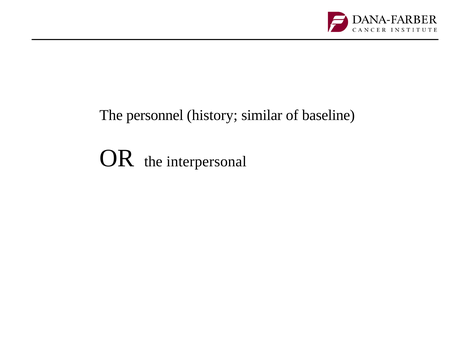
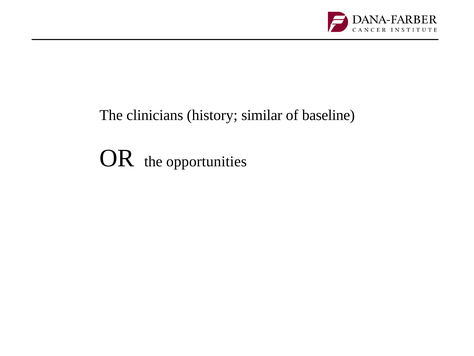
personnel: personnel -> clinicians
interpersonal: interpersonal -> opportunities
